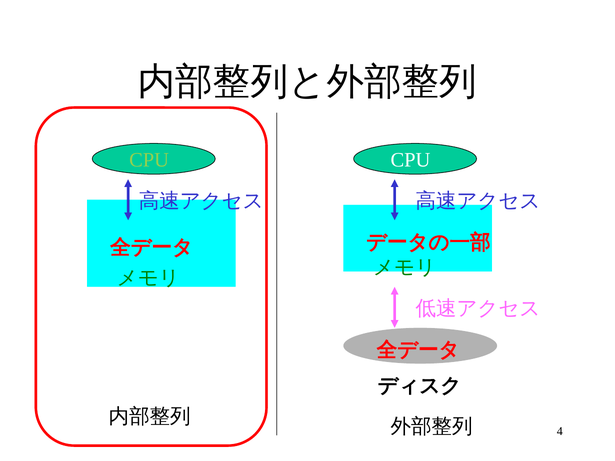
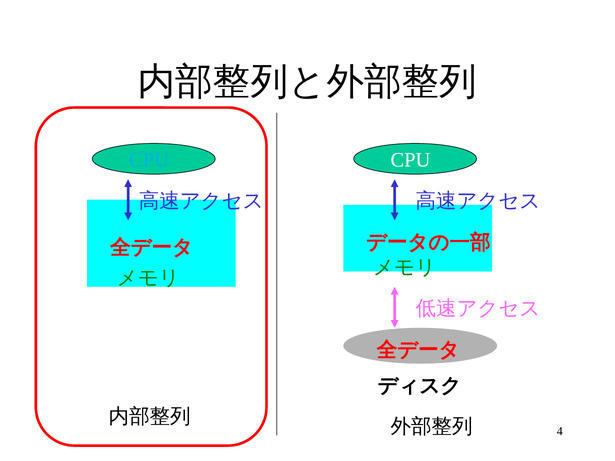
CPU at (149, 160) colour: light green -> light blue
